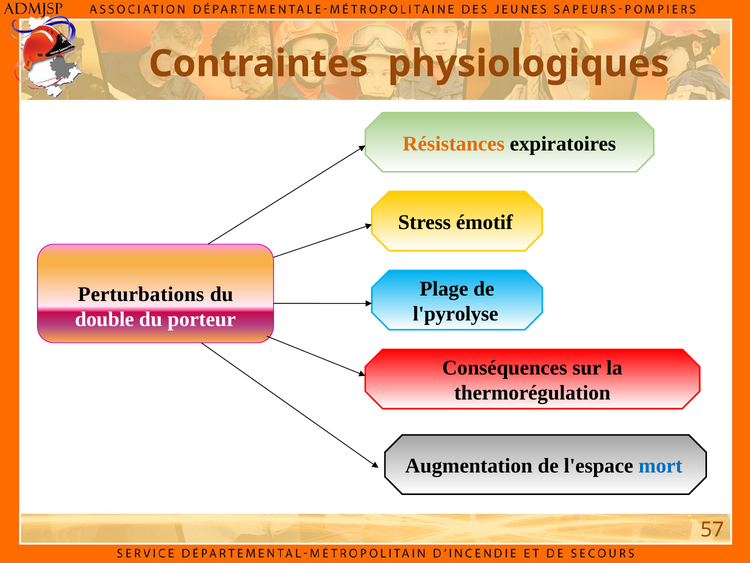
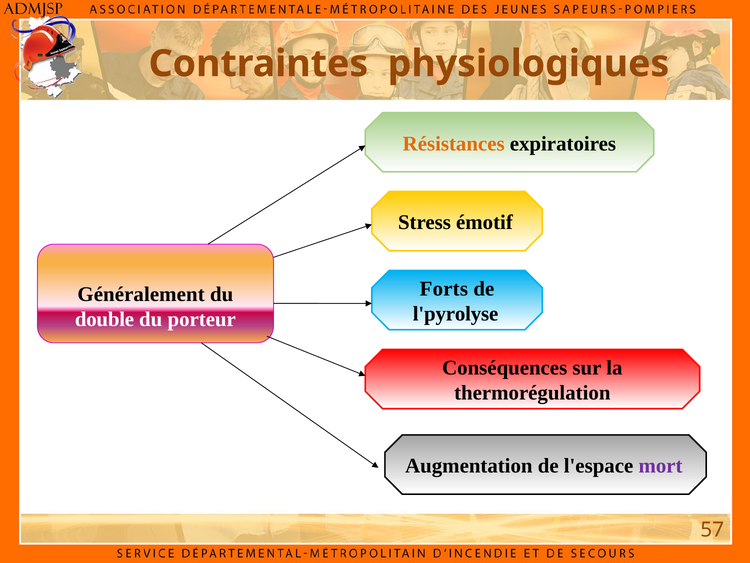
Plage: Plage -> Forts
Perturbations: Perturbations -> Généralement
mort colour: blue -> purple
